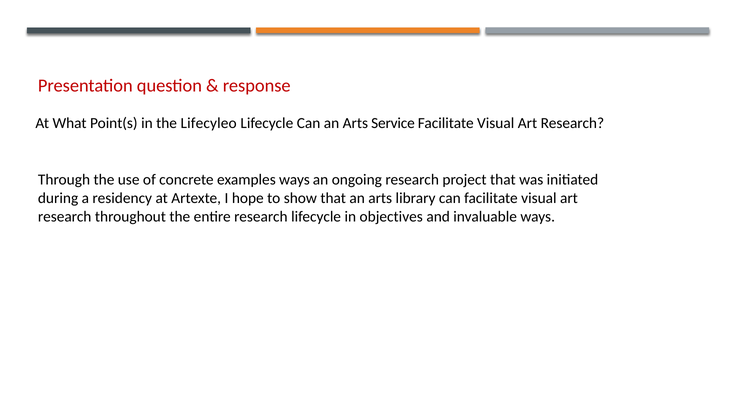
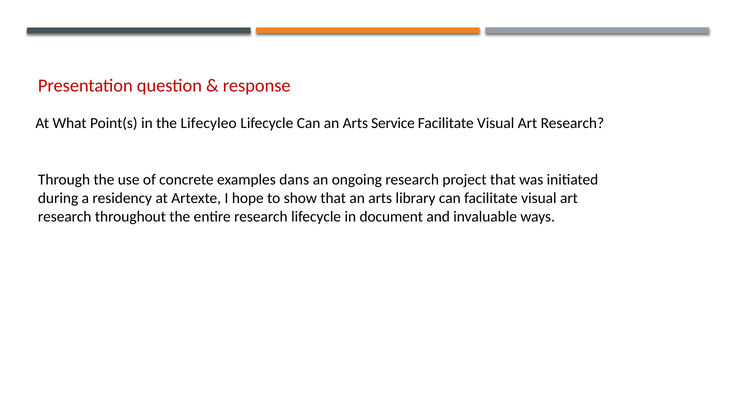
examples ways: ways -> dans
objectives: objectives -> document
